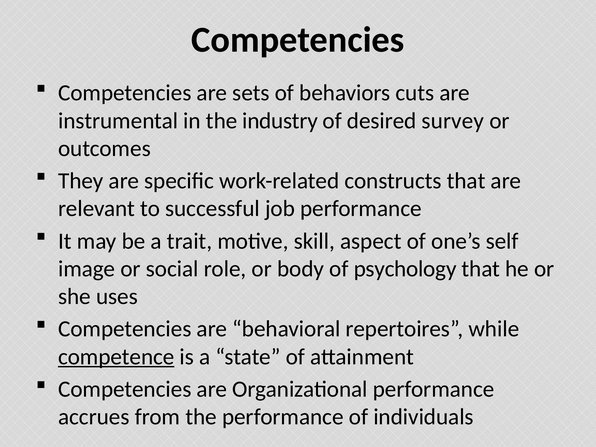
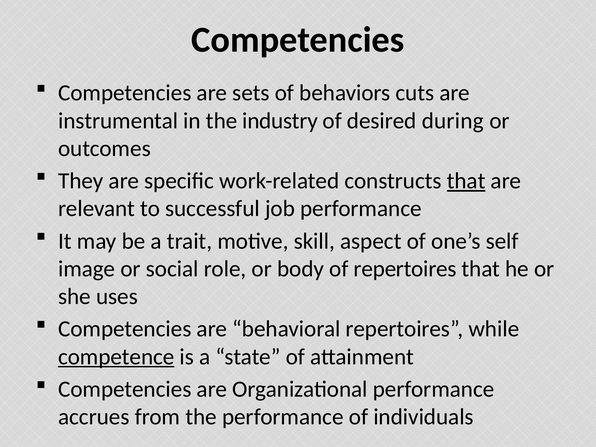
survey: survey -> during
that at (466, 181) underline: none -> present
of psychology: psychology -> repertoires
